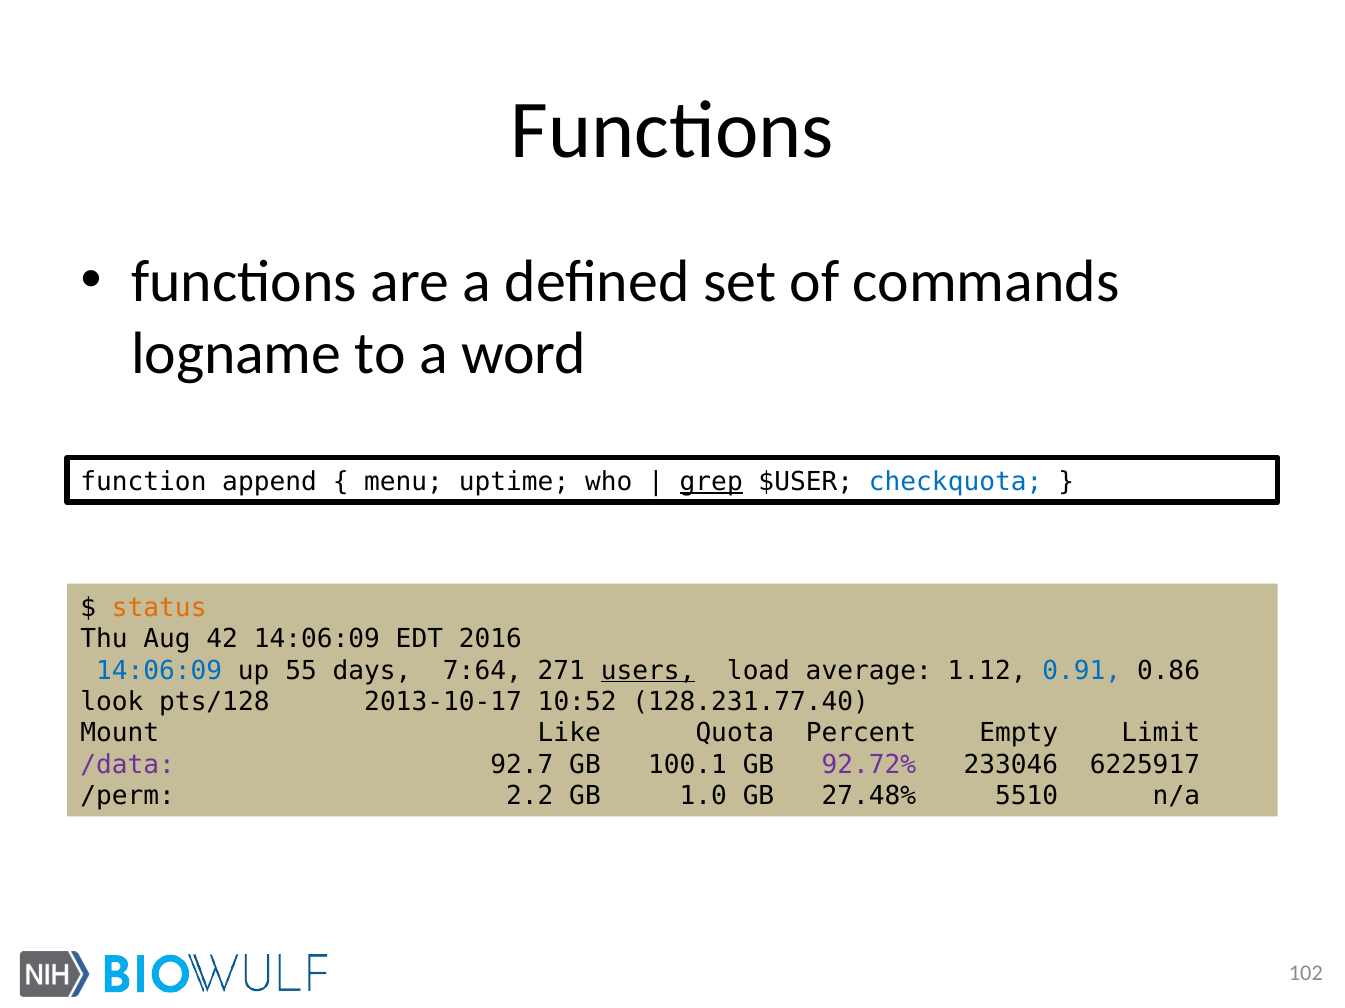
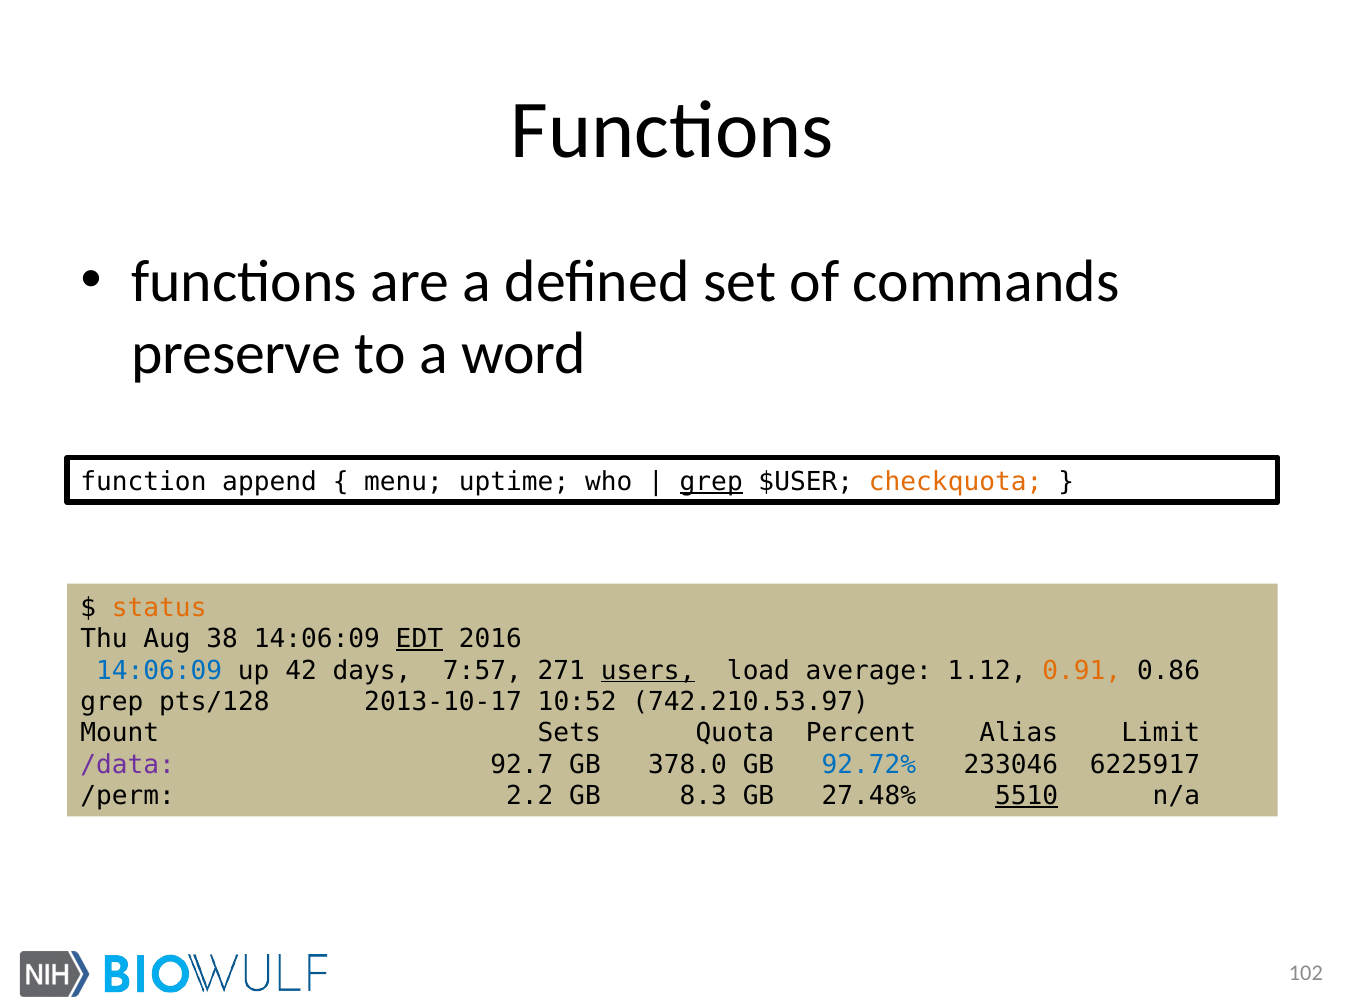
logname: logname -> preserve
checkquota colour: blue -> orange
42: 42 -> 38
EDT underline: none -> present
55: 55 -> 42
7:64: 7:64 -> 7:57
0.91 colour: blue -> orange
look at (112, 702): look -> grep
128.231.77.40: 128.231.77.40 -> 742.210.53.97
Like: Like -> Sets
Empty: Empty -> Alias
100.1: 100.1 -> 378.0
92.72% colour: purple -> blue
1.0: 1.0 -> 8.3
5510 underline: none -> present
